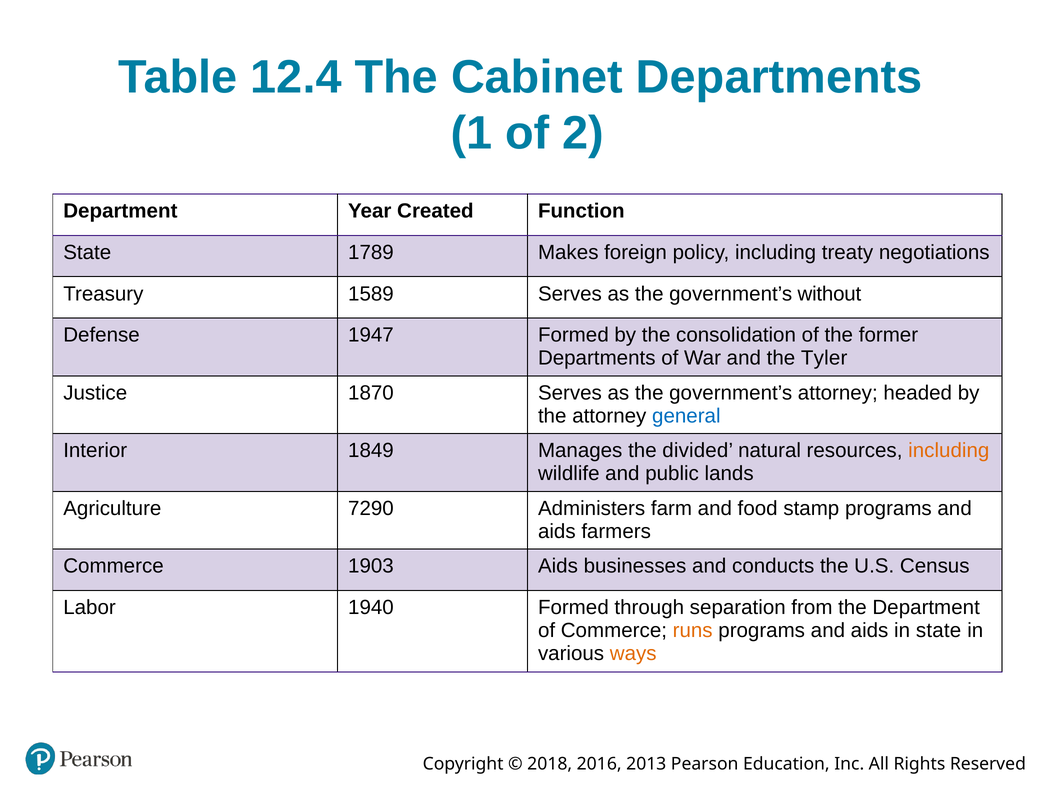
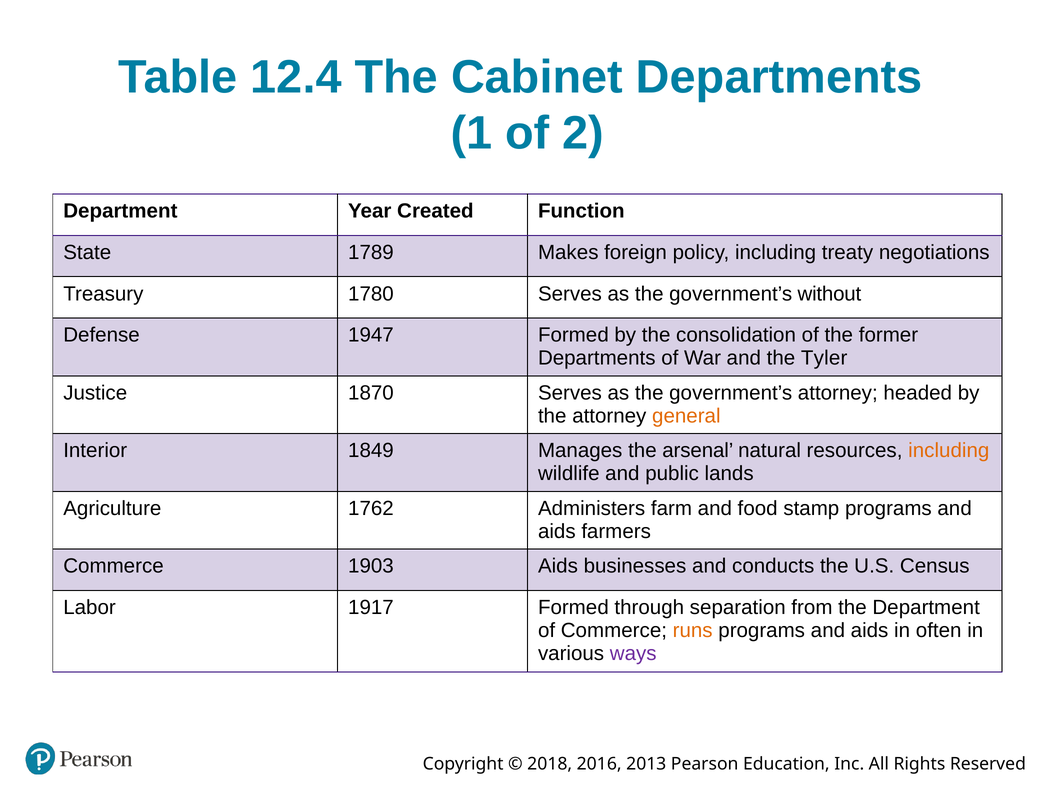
1589: 1589 -> 1780
general colour: blue -> orange
divided: divided -> arsenal
7290: 7290 -> 1762
1940: 1940 -> 1917
in state: state -> often
ways colour: orange -> purple
